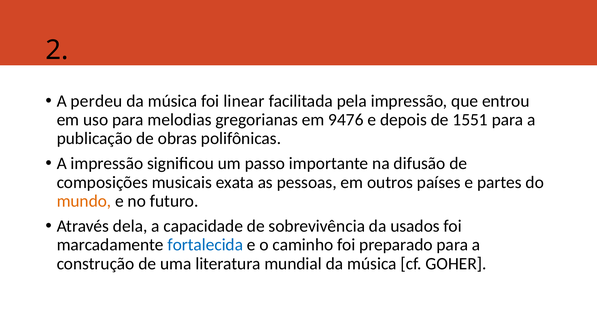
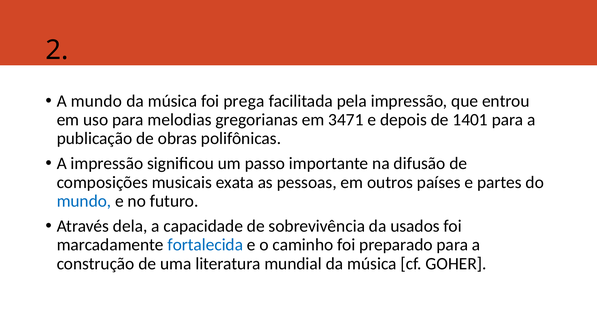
A perdeu: perdeu -> mundo
linear: linear -> prega
9476: 9476 -> 3471
1551: 1551 -> 1401
mundo at (84, 201) colour: orange -> blue
